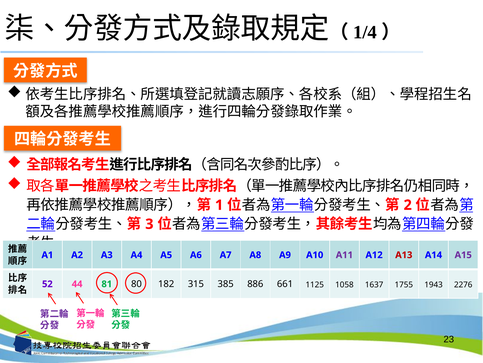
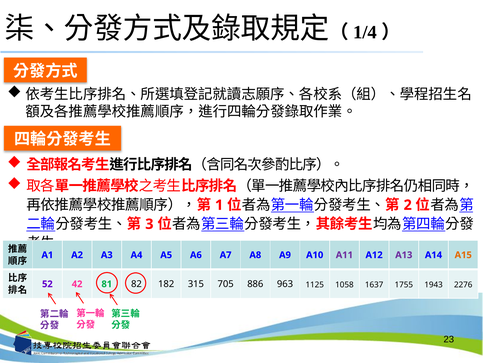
A13 colour: red -> purple
A15 colour: purple -> orange
44: 44 -> 42
80: 80 -> 82
385: 385 -> 705
661: 661 -> 963
